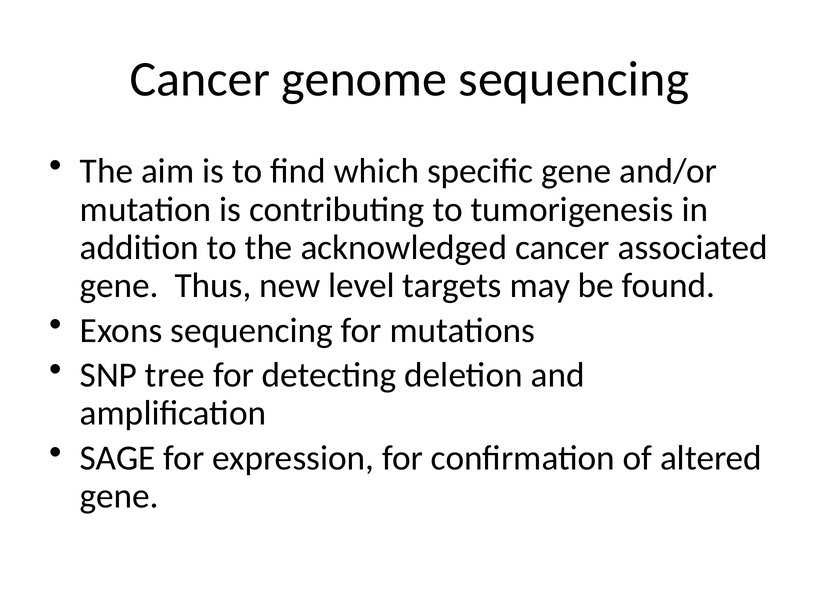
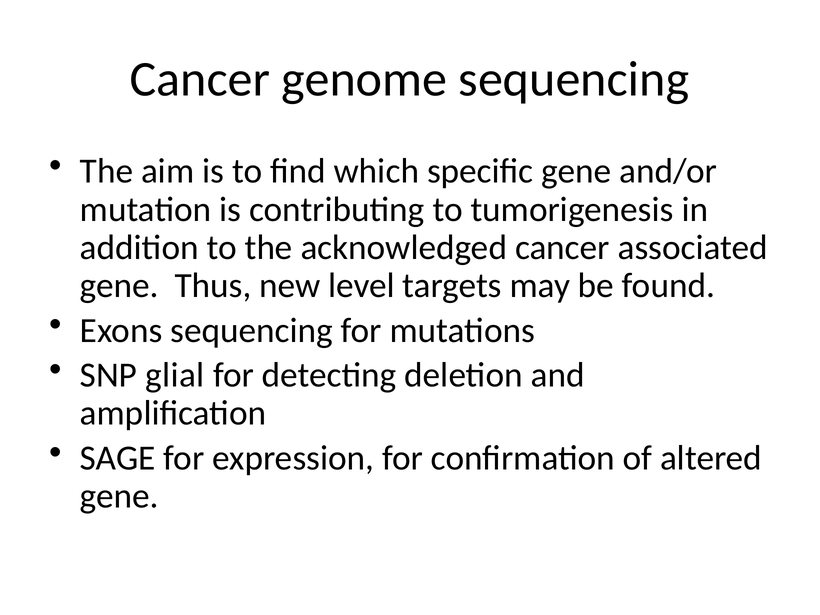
tree: tree -> glial
